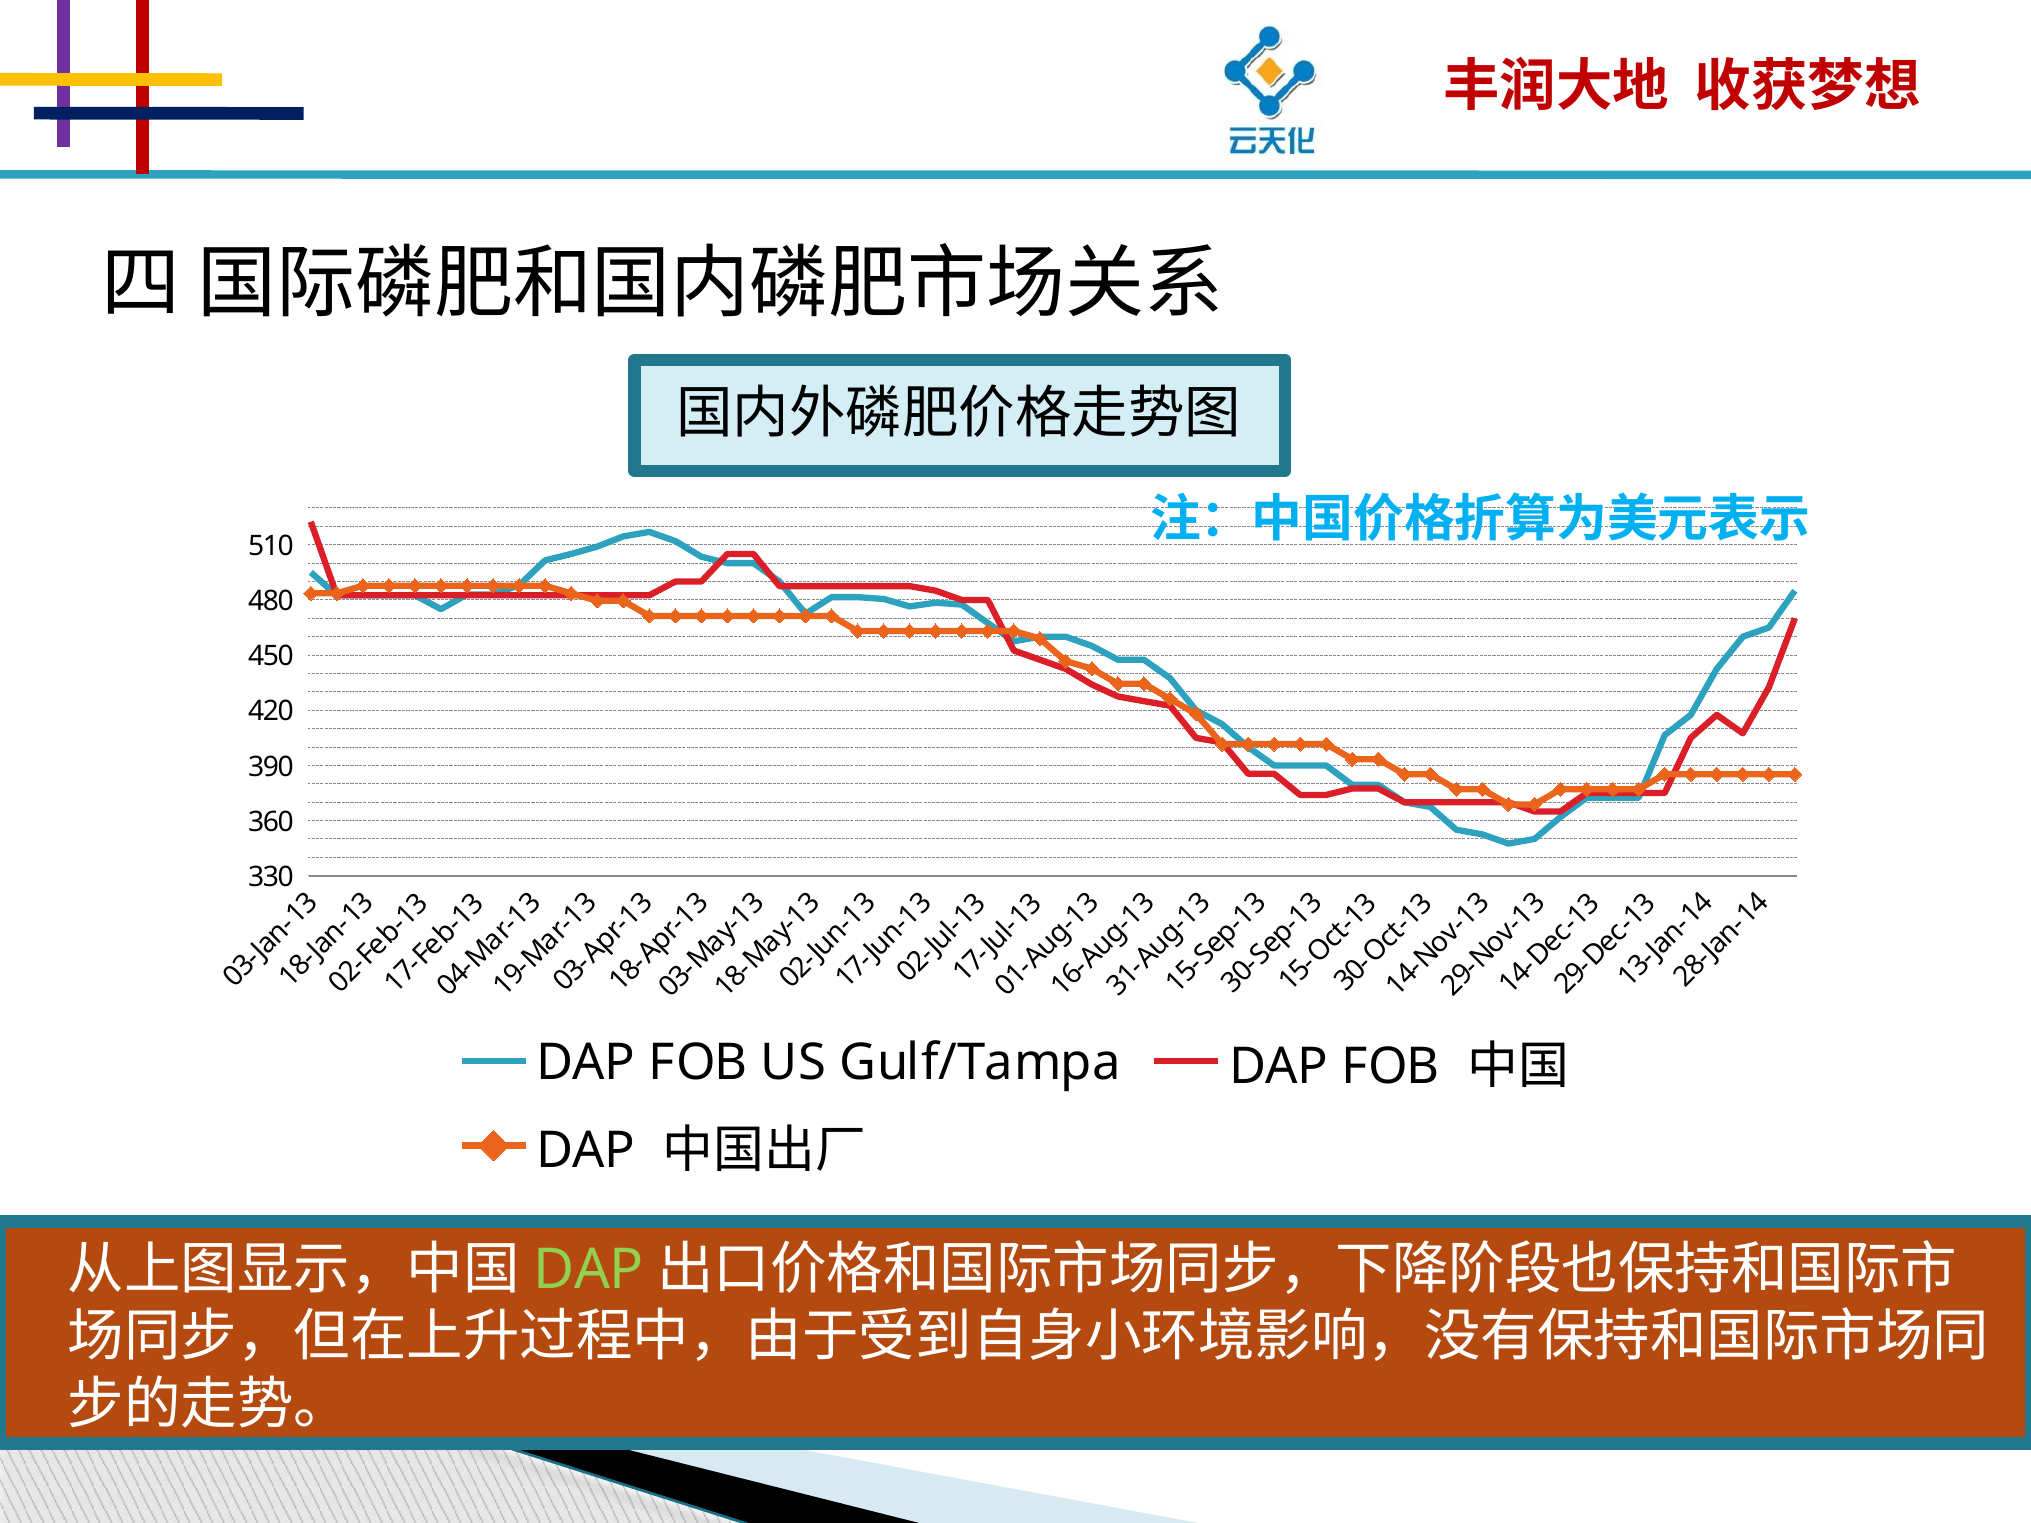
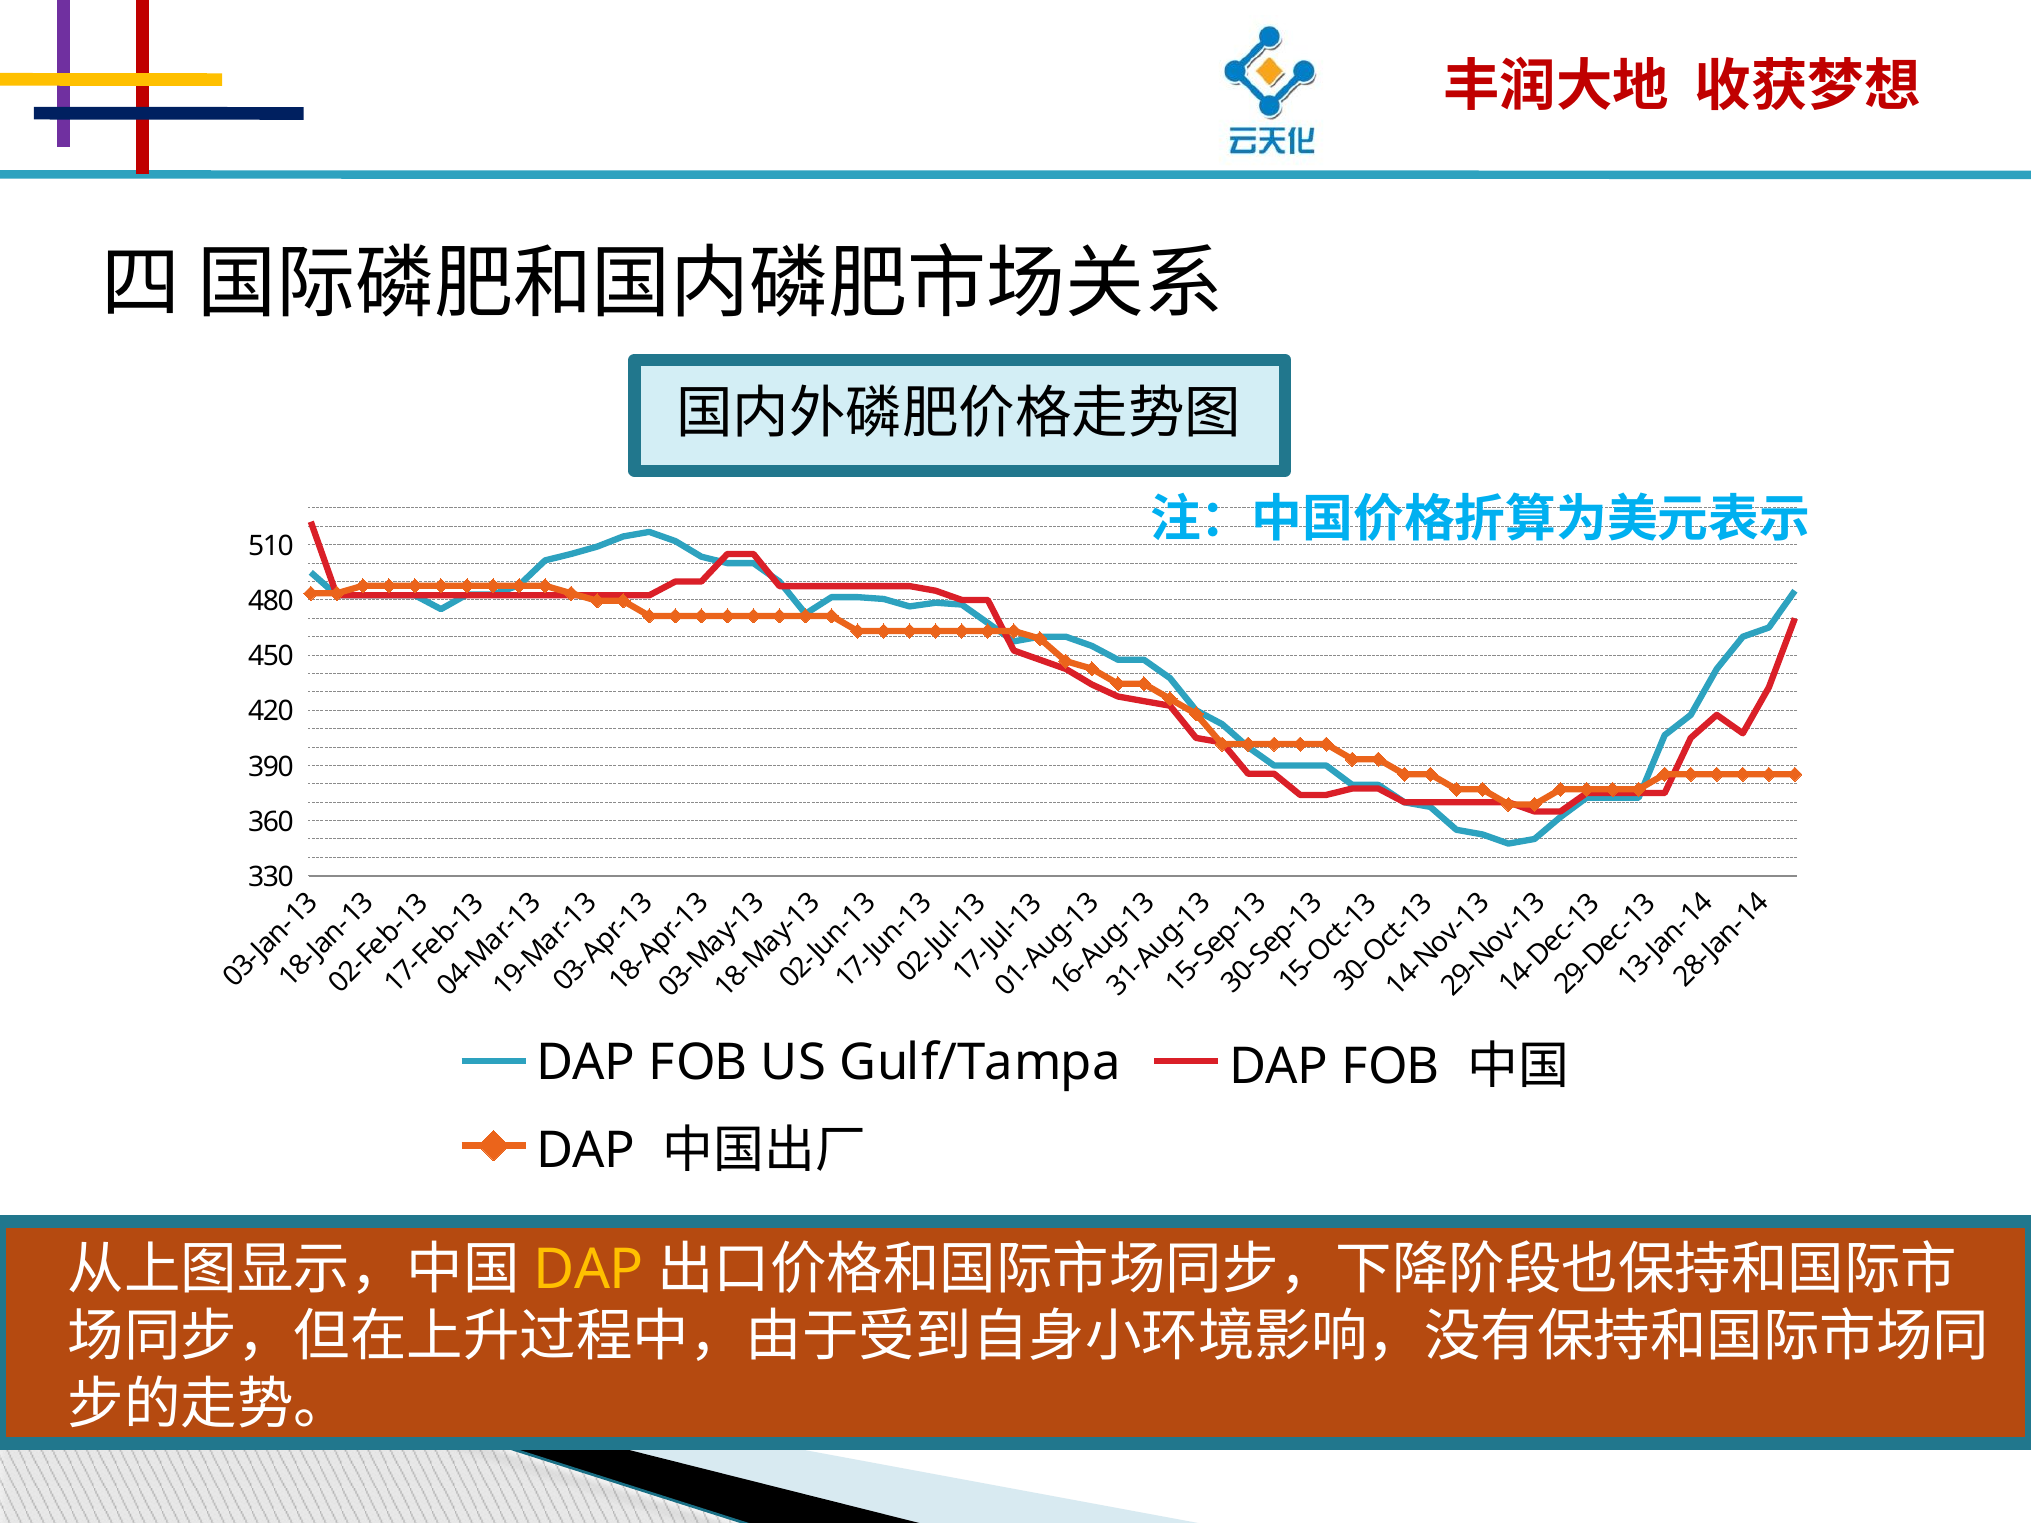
DAP at (589, 1270) colour: light green -> yellow
